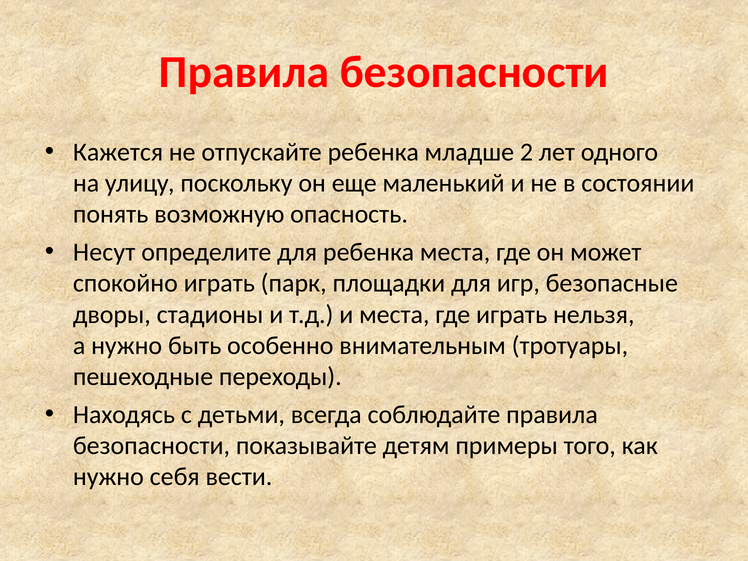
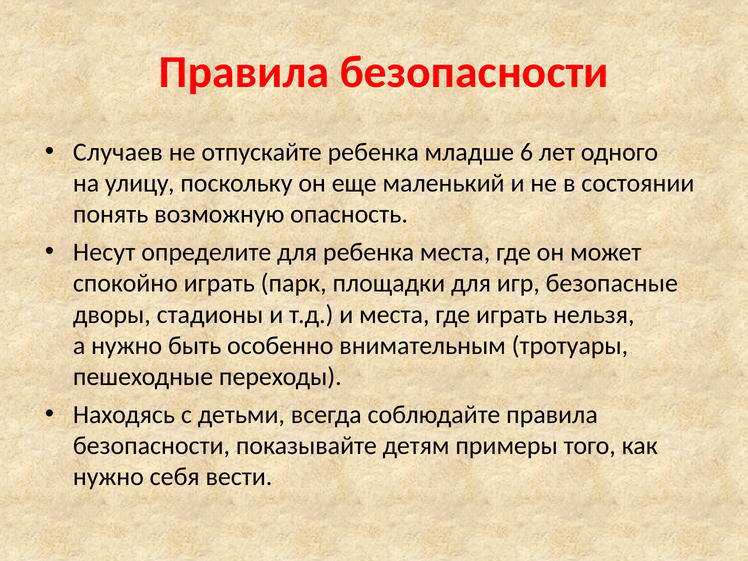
Кажется: Кажется -> Случаев
2: 2 -> 6
